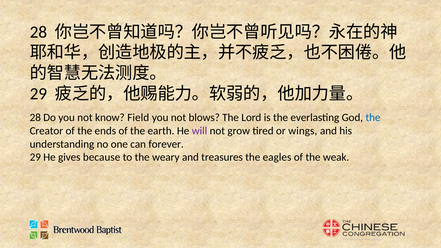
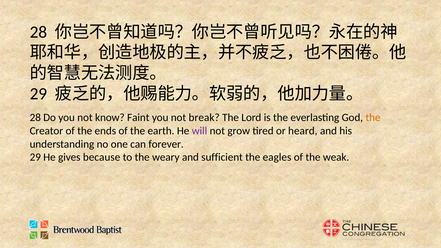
Field: Field -> Faint
blows: blows -> break
the at (373, 118) colour: blue -> orange
wings: wings -> heard
treasures: treasures -> sufficient
